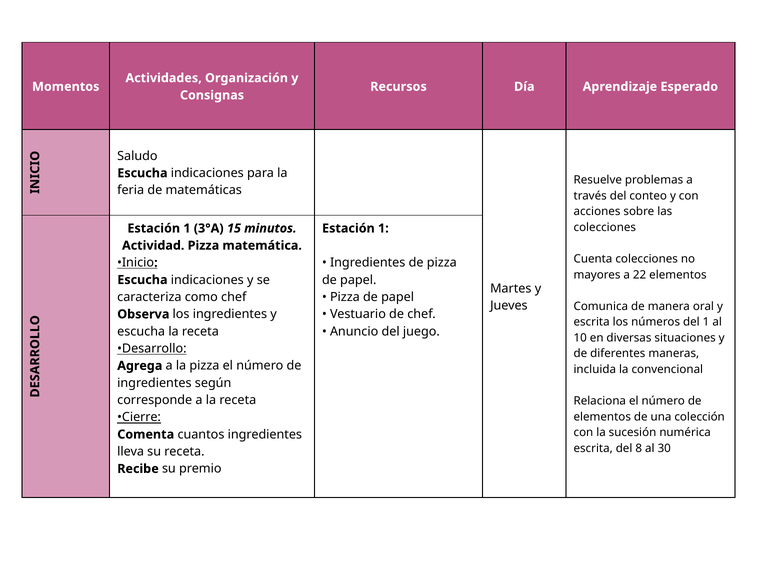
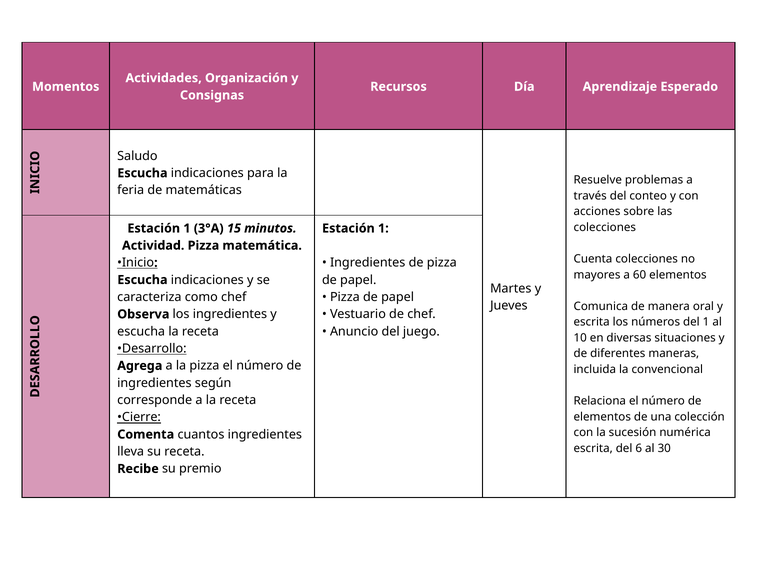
22: 22 -> 60
8: 8 -> 6
